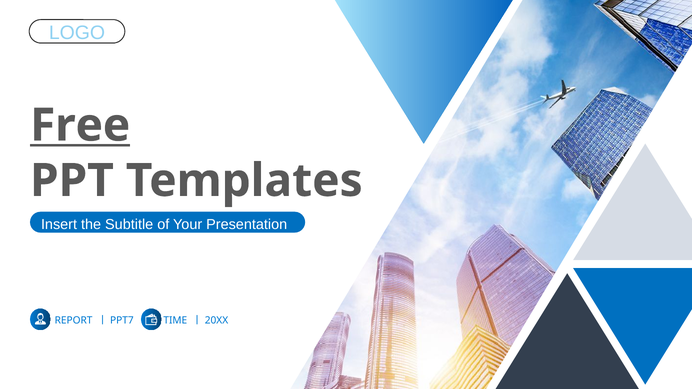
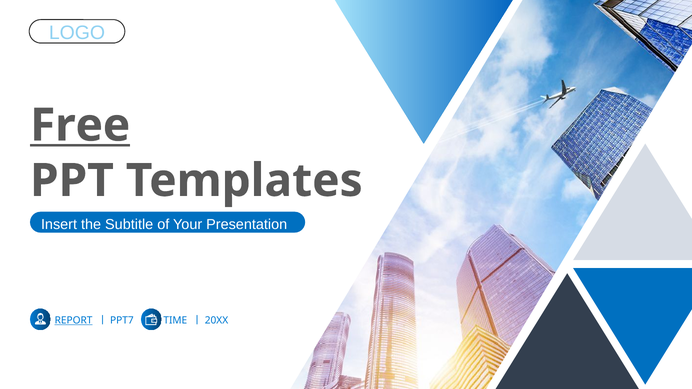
REPORT underline: none -> present
